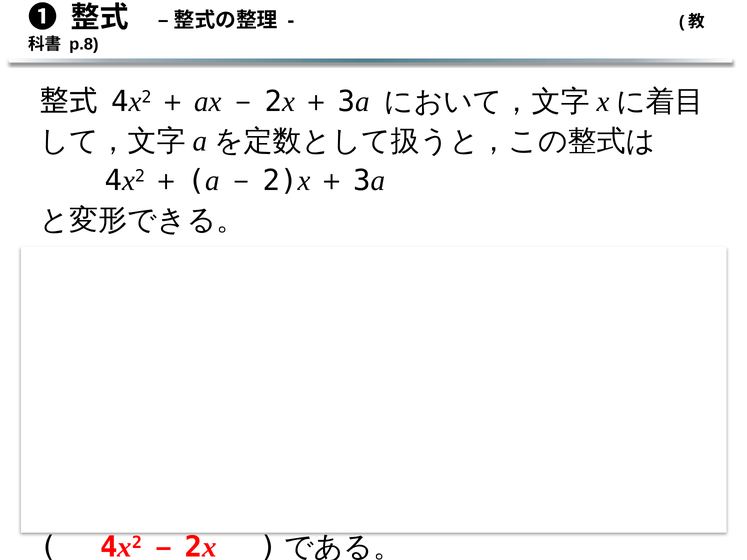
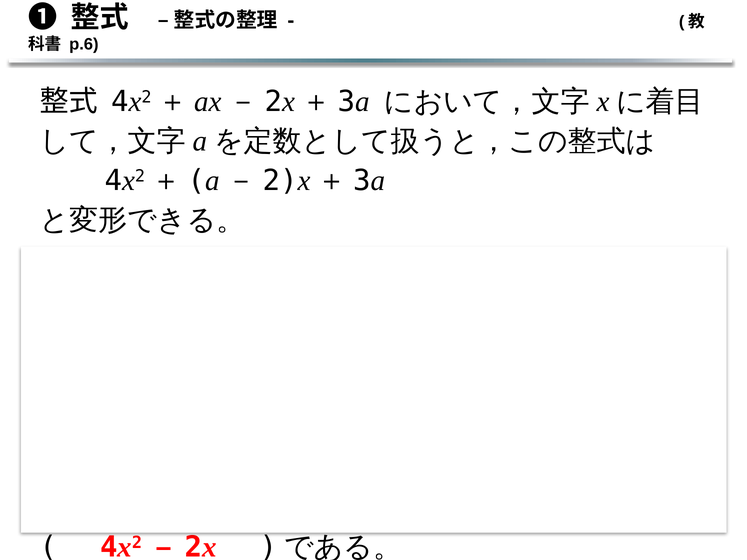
p.8: p.8 -> p.6
